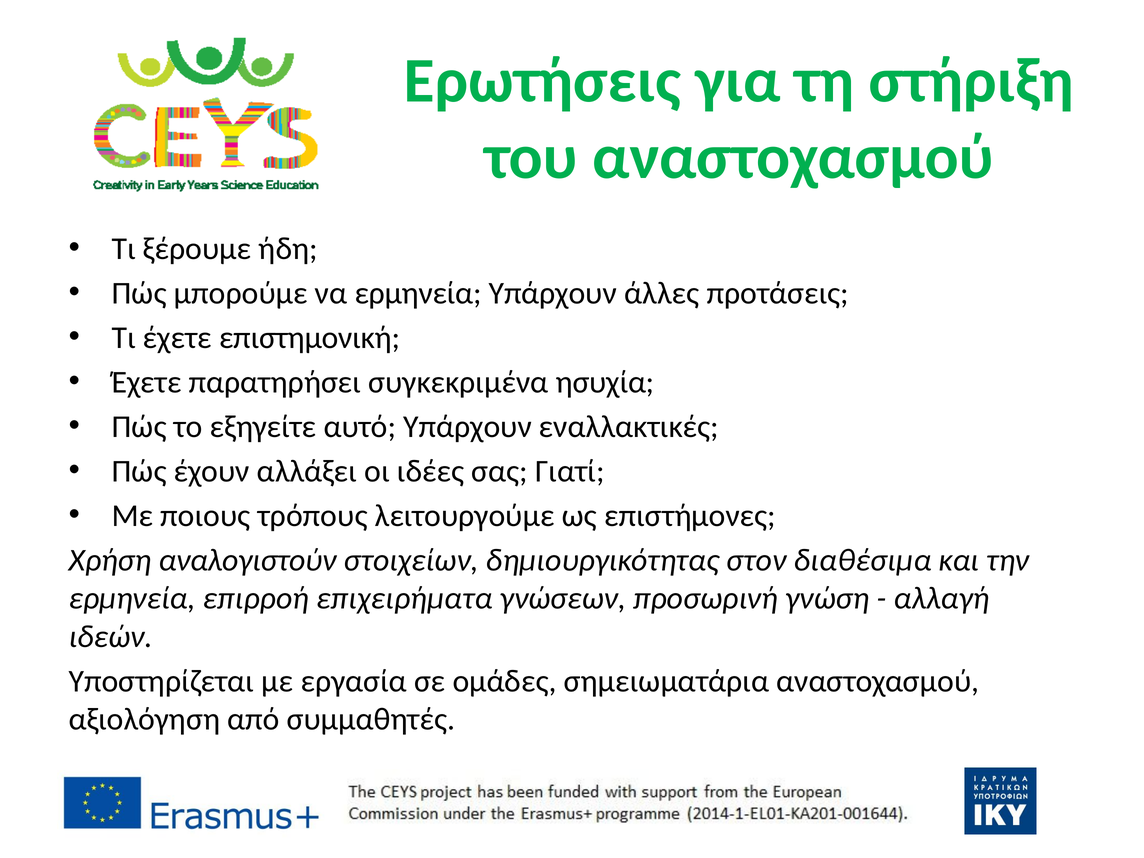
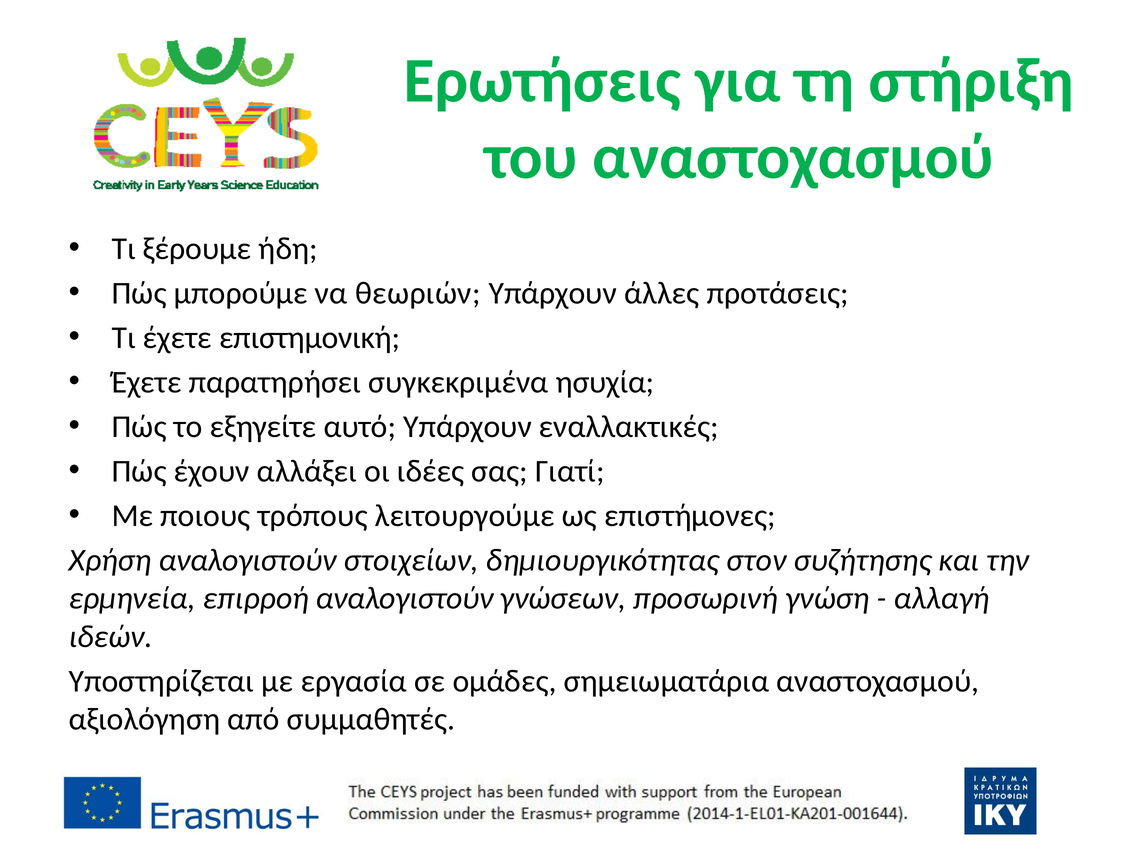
να ερμηνεία: ερμηνεία -> θεωριών
διαθέσιμα: διαθέσιμα -> συζήτησης
επιρροή επιχειρήματα: επιχειρήματα -> αναλογιστούν
